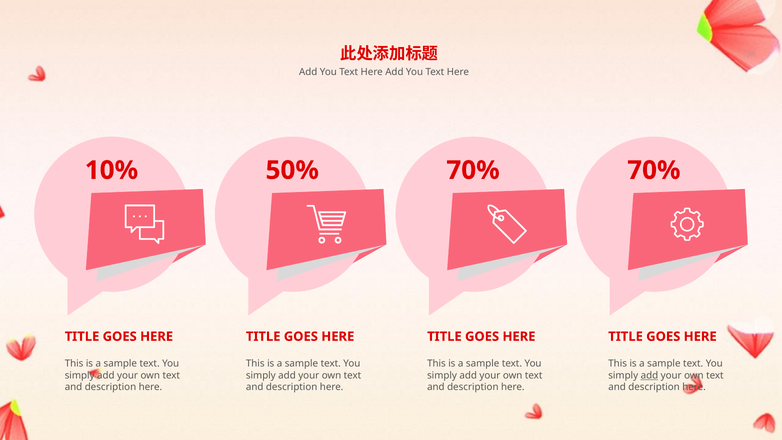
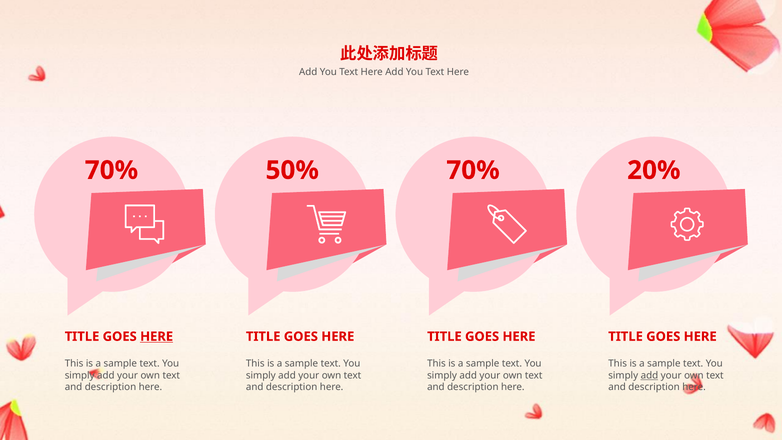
10% at (111, 170): 10% -> 70%
70% 70%: 70% -> 20%
HERE at (157, 336) underline: none -> present
